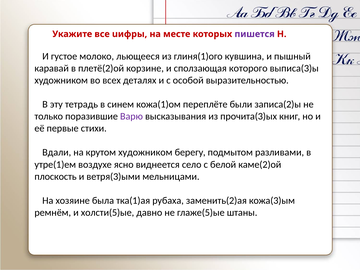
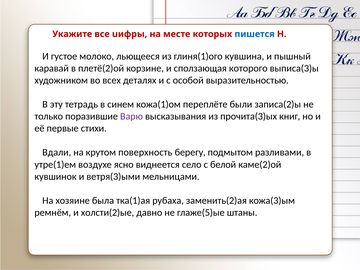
пишется colour: purple -> blue
крутом художником: художником -> поверхность
плоскость: плоскость -> кувшинок
холсти(5)ые: холсти(5)ые -> холсти(2)ые
